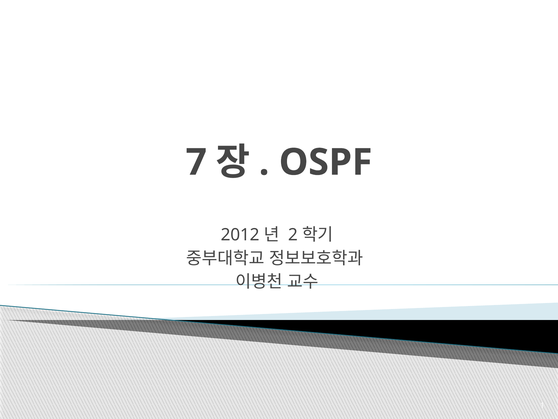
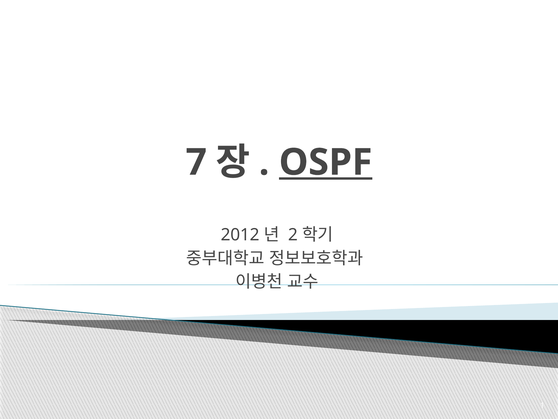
OSPF underline: none -> present
